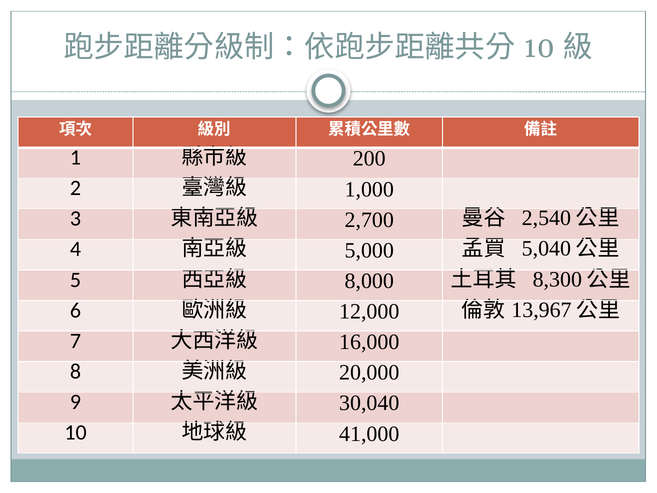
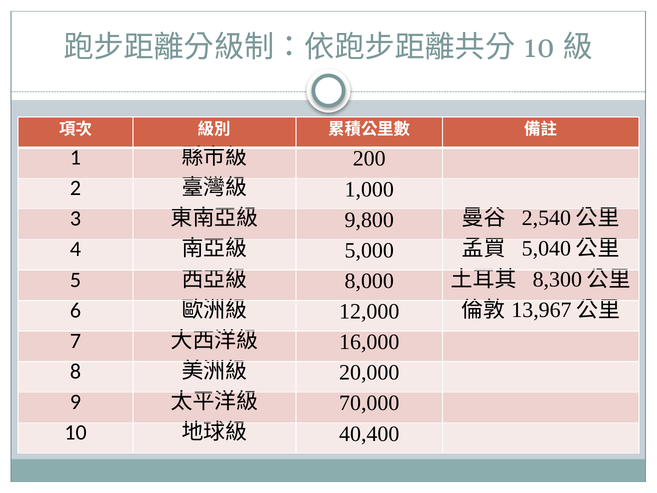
2,700: 2,700 -> 9,800
30,040: 30,040 -> 70,000
41,000: 41,000 -> 40,400
